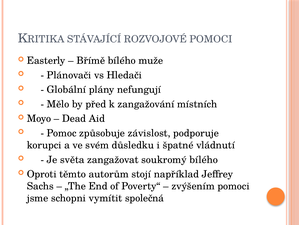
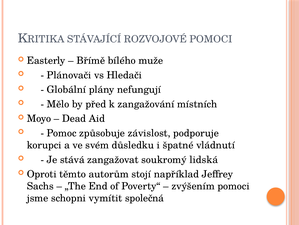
světa: světa -> stává
soukromý bílého: bílého -> lidská
